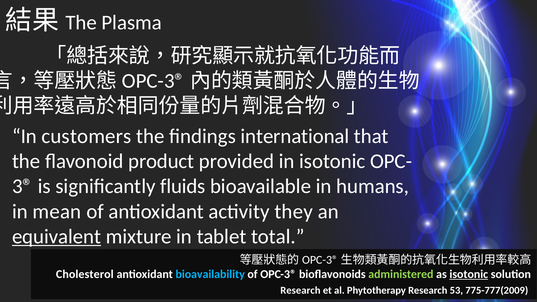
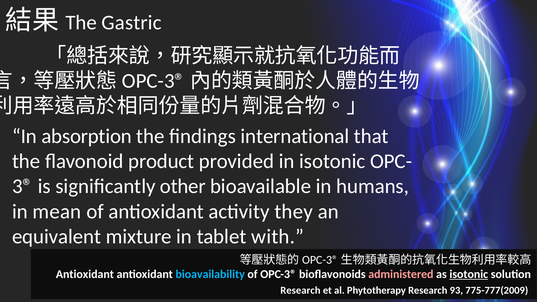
Plasma: Plasma -> Gastric
customers: customers -> absorption
fluids: fluids -> other
equivalent underline: present -> none
total: total -> with
Cholesterol at (85, 274): Cholesterol -> Antioxidant
administered colour: light green -> pink
53: 53 -> 93
